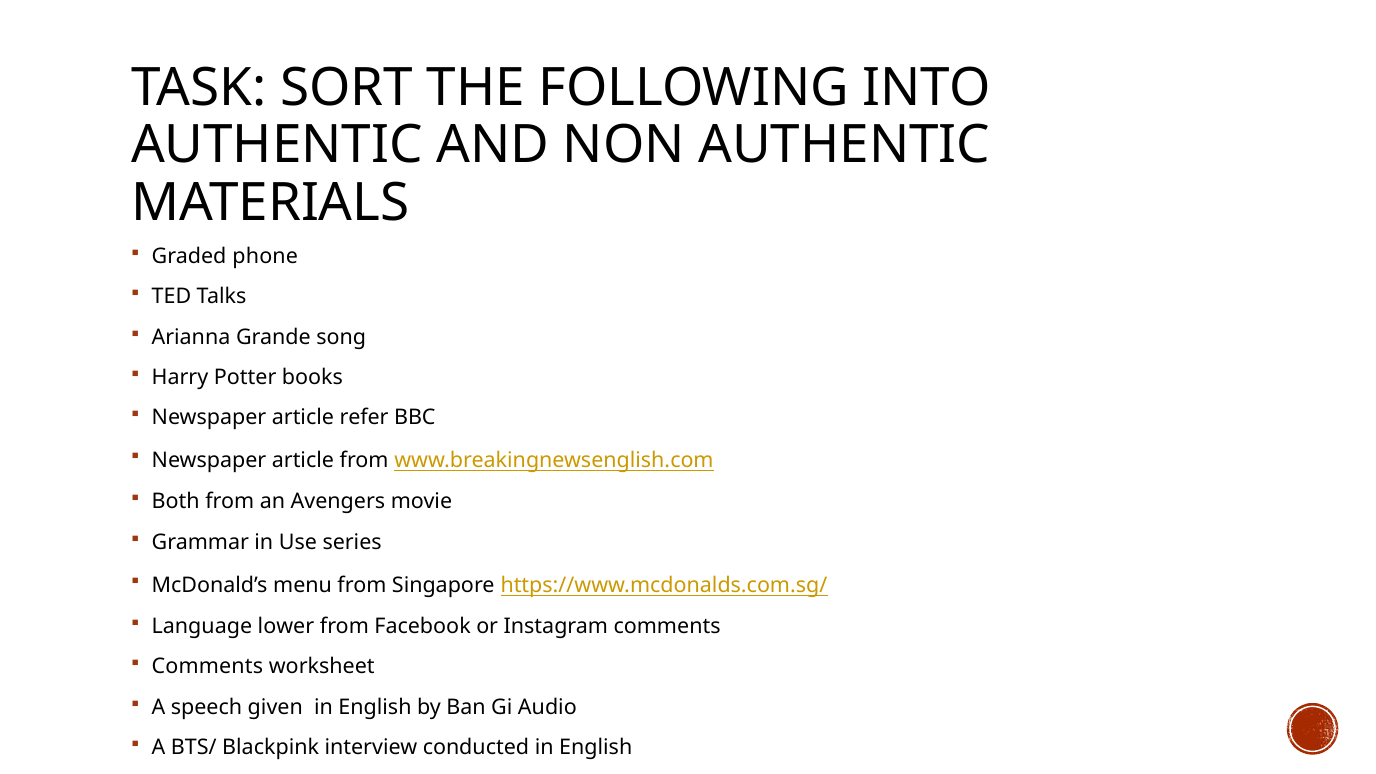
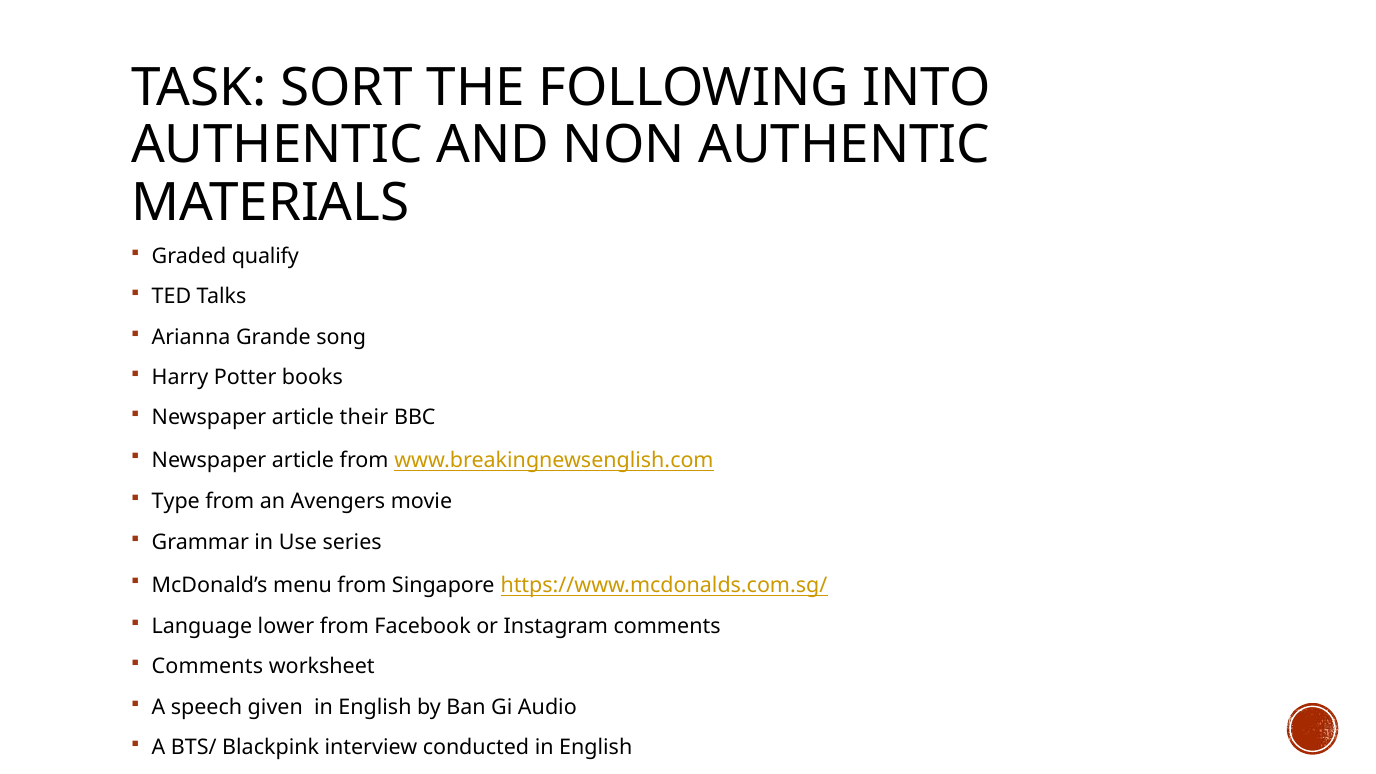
phone: phone -> qualify
refer: refer -> their
Both: Both -> Type
